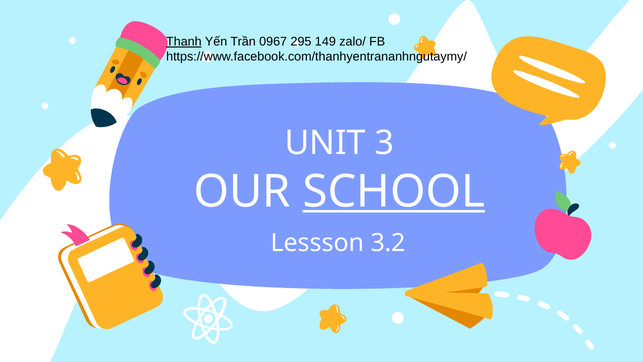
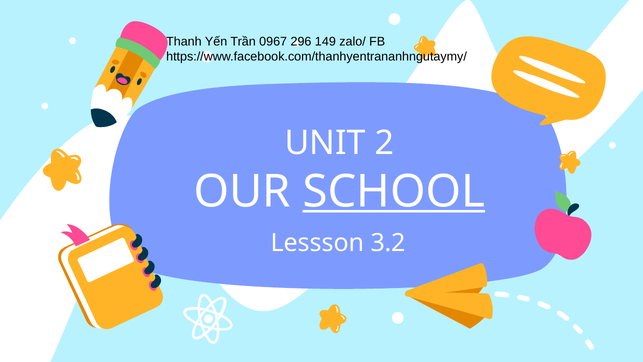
Thanh underline: present -> none
295: 295 -> 296
3: 3 -> 2
